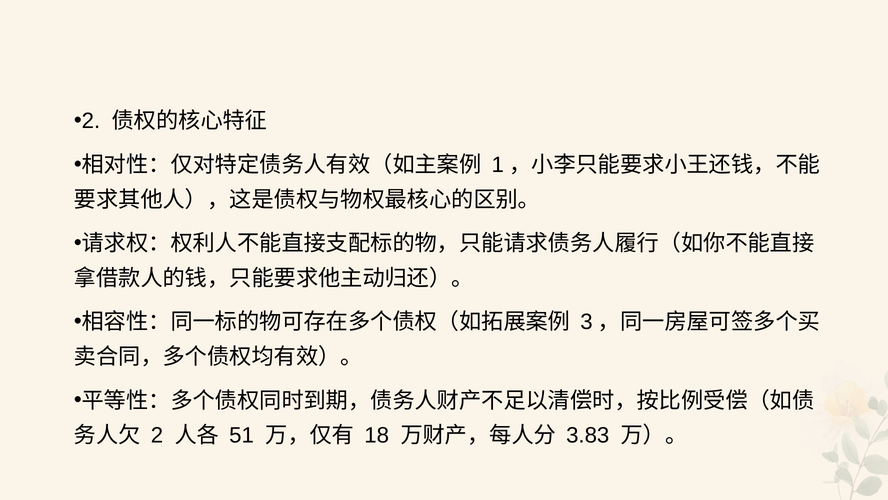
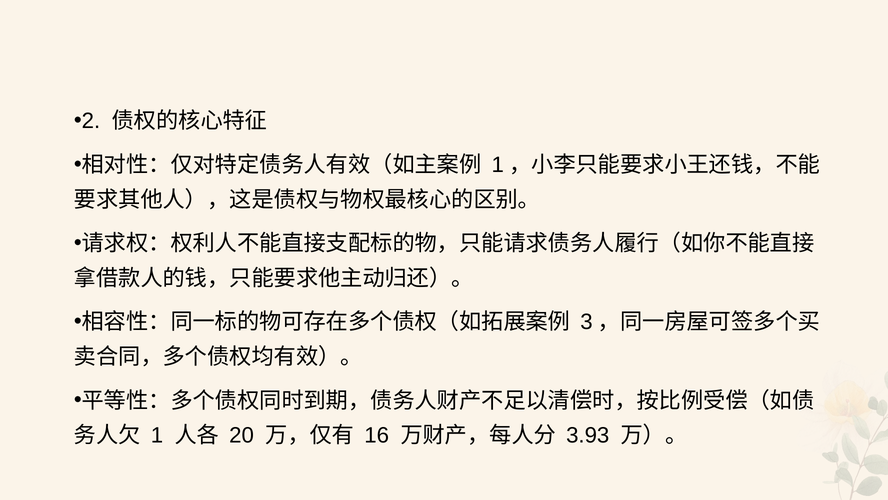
2: 2 -> 1
51: 51 -> 20
18: 18 -> 16
3.83: 3.83 -> 3.93
